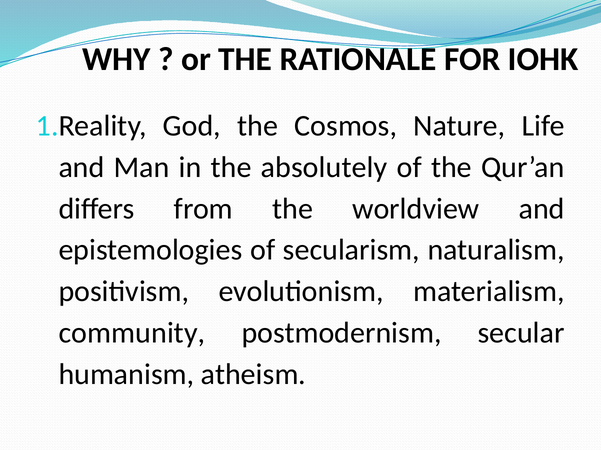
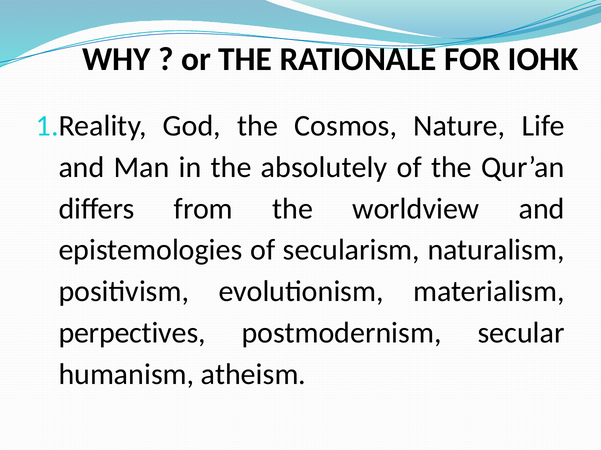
community: community -> perpectives
